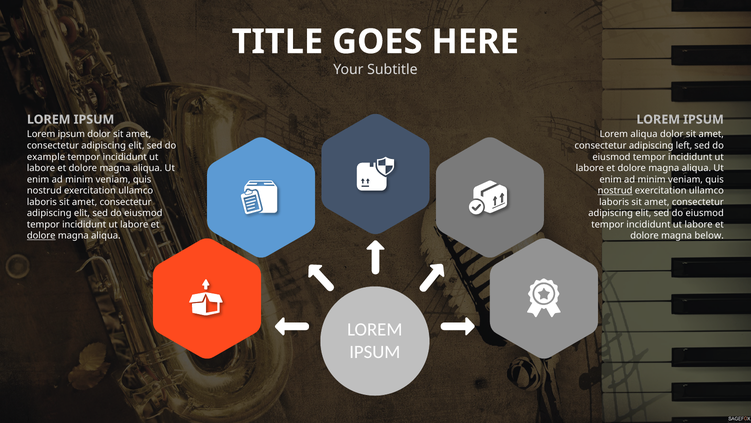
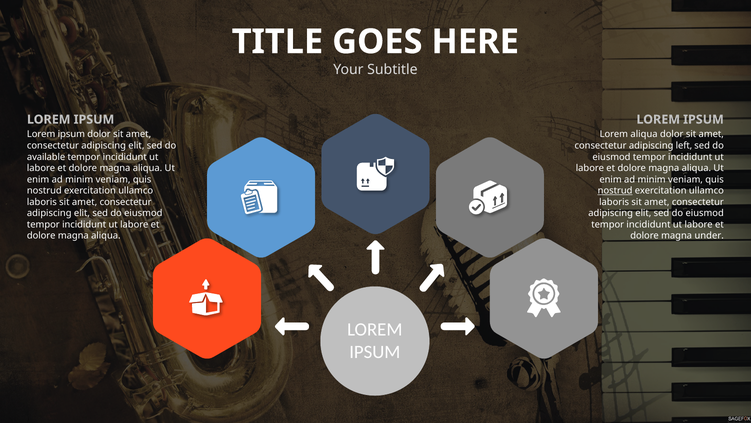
example: example -> available
dolore at (41, 236) underline: present -> none
below: below -> under
